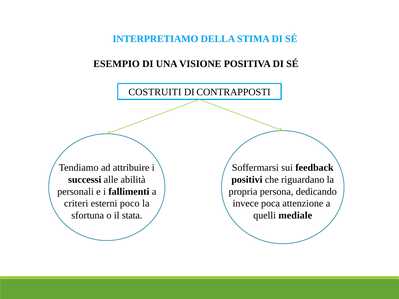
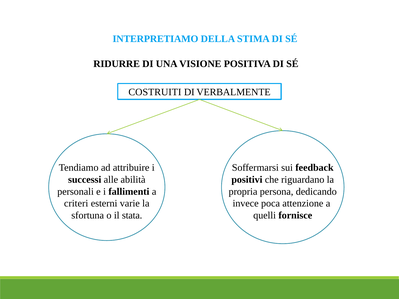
ESEMPIO: ESEMPIO -> RIDURRE
CONTRAPPOSTI: CONTRAPPOSTI -> VERBALMENTE
poco: poco -> varie
mediale: mediale -> fornisce
